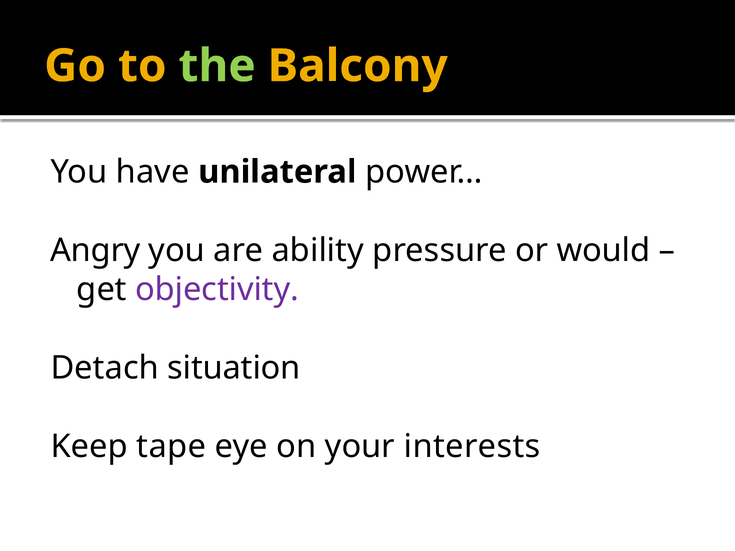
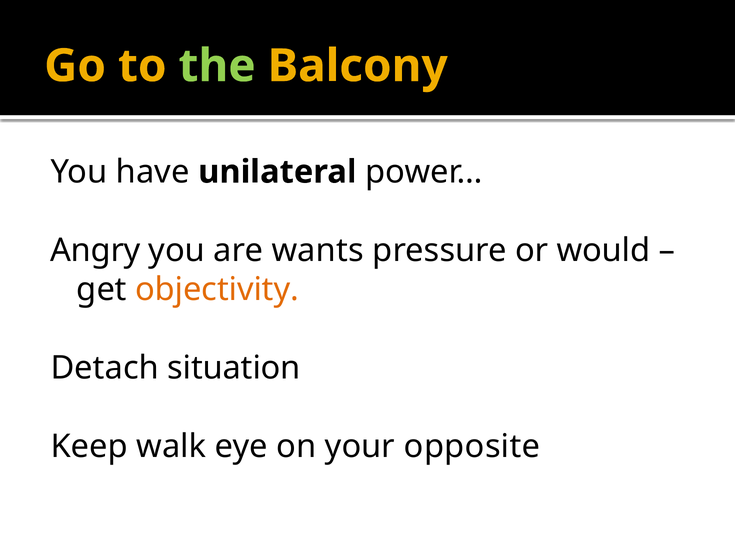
ability: ability -> wants
objectivity colour: purple -> orange
tape: tape -> walk
interests: interests -> opposite
